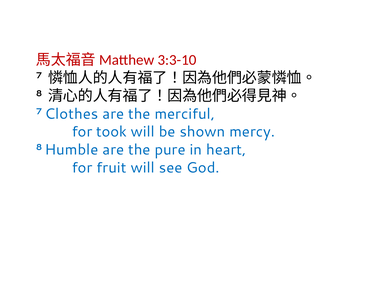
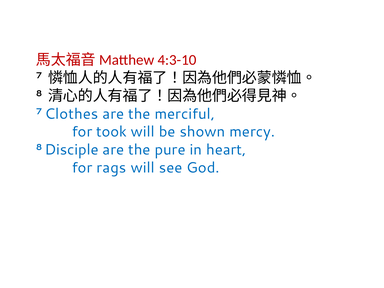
3:3-10: 3:3-10 -> 4:3-10
Humble: Humble -> Disciple
fruit: fruit -> rags
